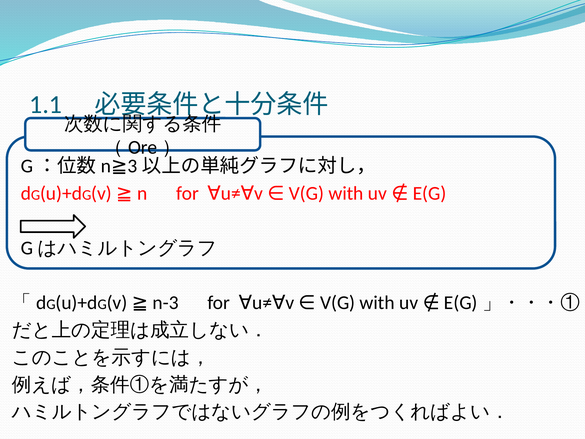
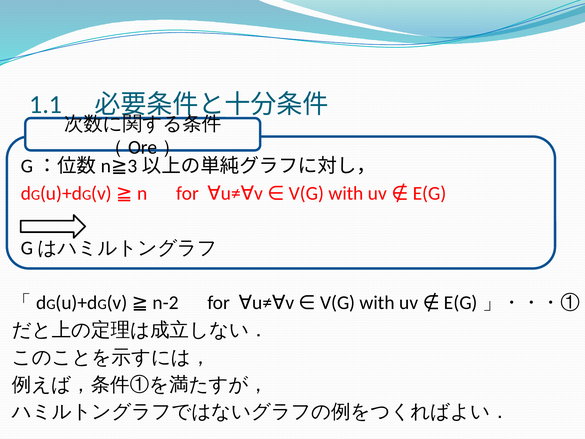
n-3: n-3 -> n-2
